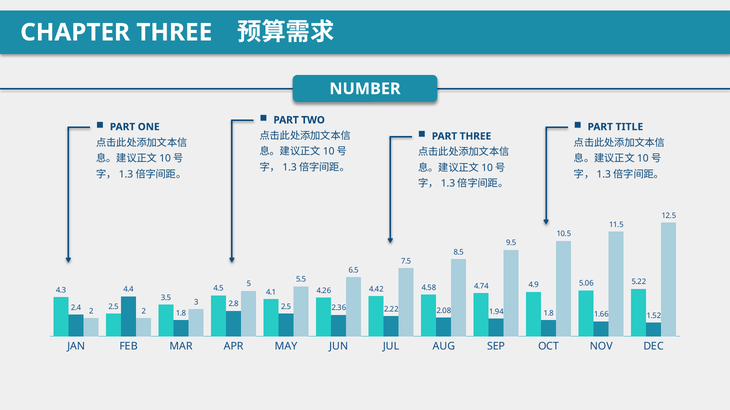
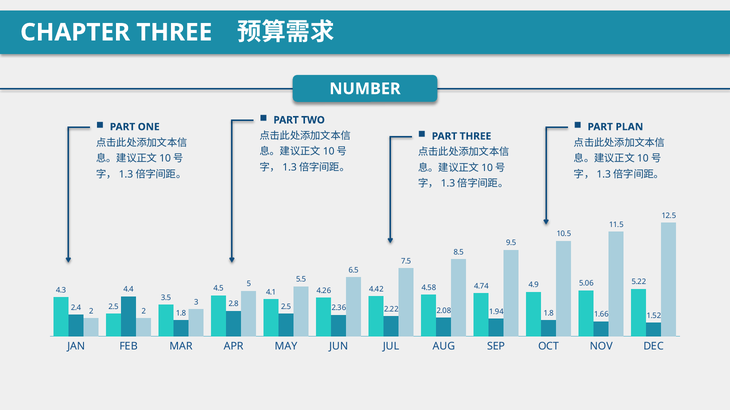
TITLE: TITLE -> PLAN
